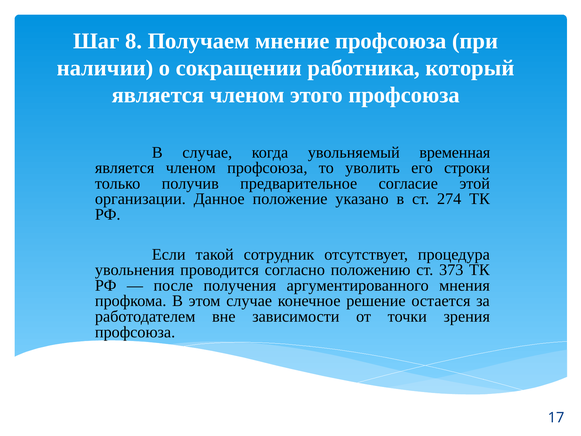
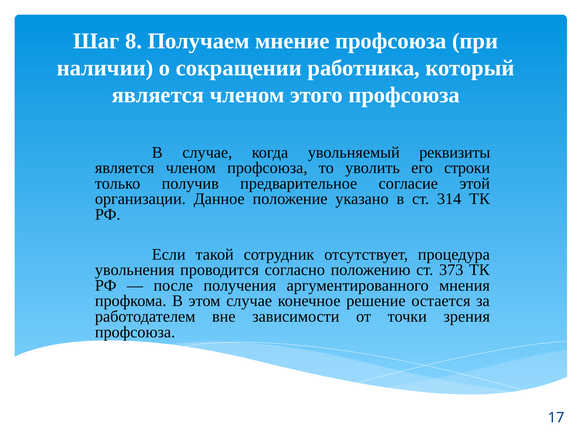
временная: временная -> реквизиты
274: 274 -> 314
